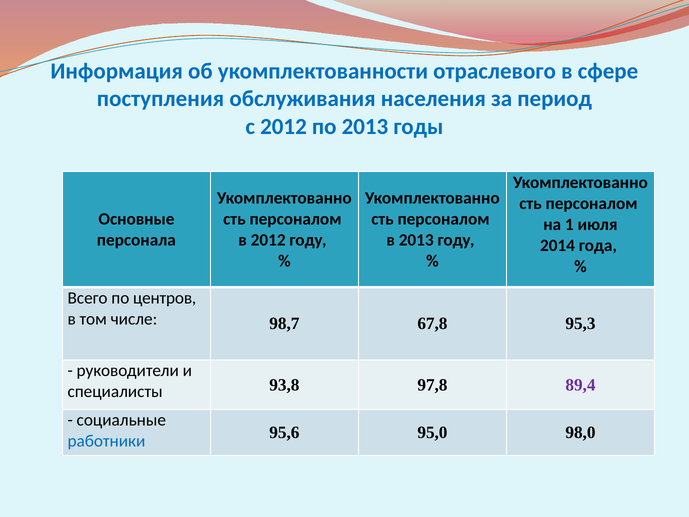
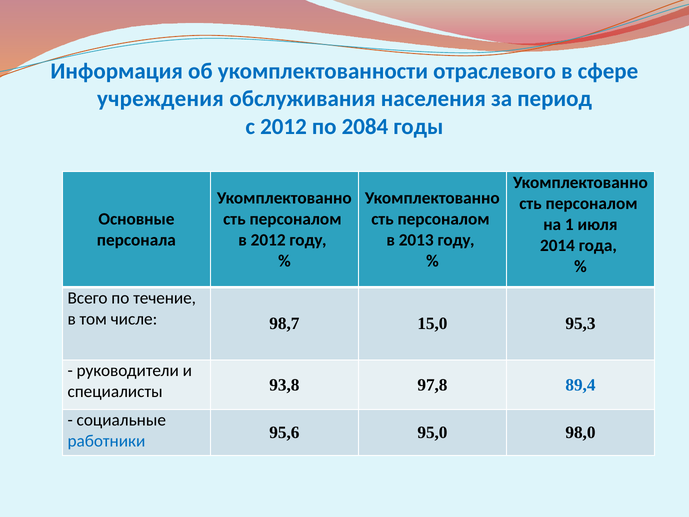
поступления: поступления -> учреждения
по 2013: 2013 -> 2084
центров: центров -> течение
67,8: 67,8 -> 15,0
89,4 colour: purple -> blue
